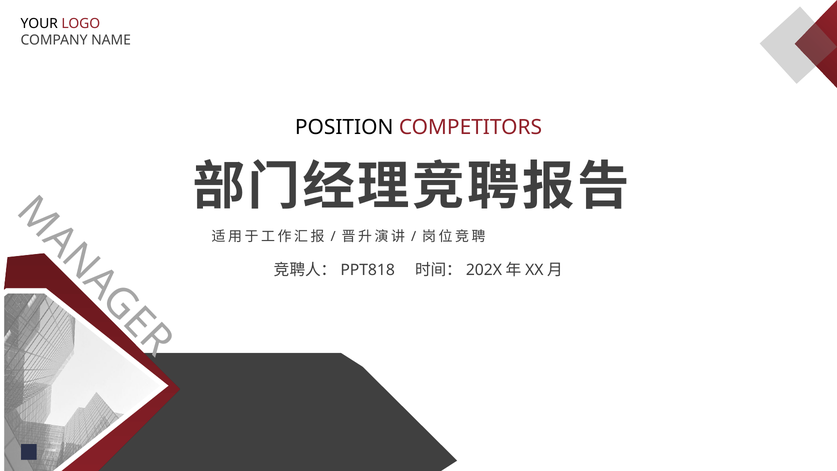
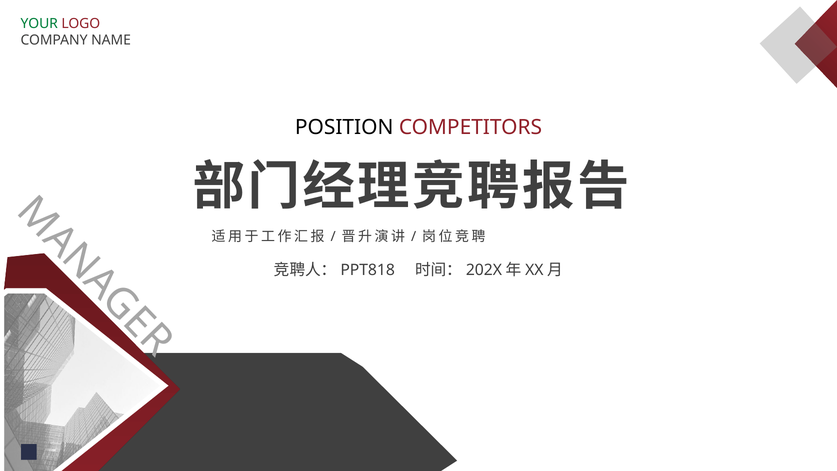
YOUR colour: black -> green
